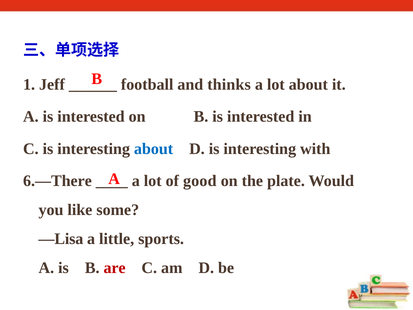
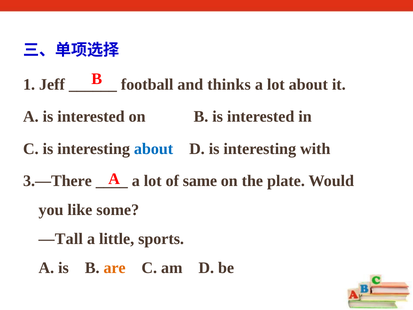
6.—There: 6.—There -> 3.—There
good: good -> same
—Lisa: —Lisa -> —Tall
are colour: red -> orange
